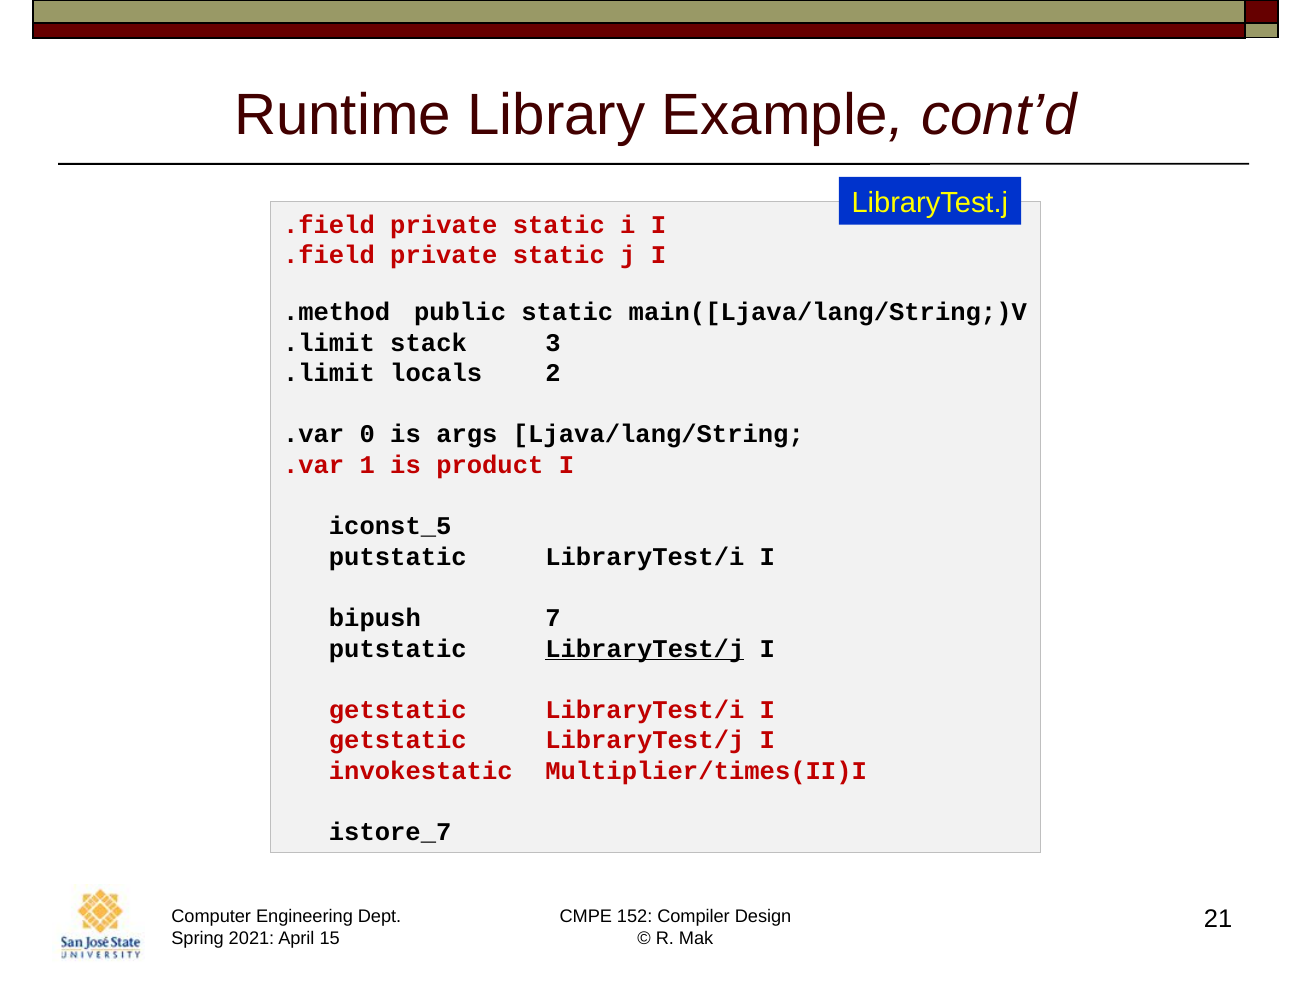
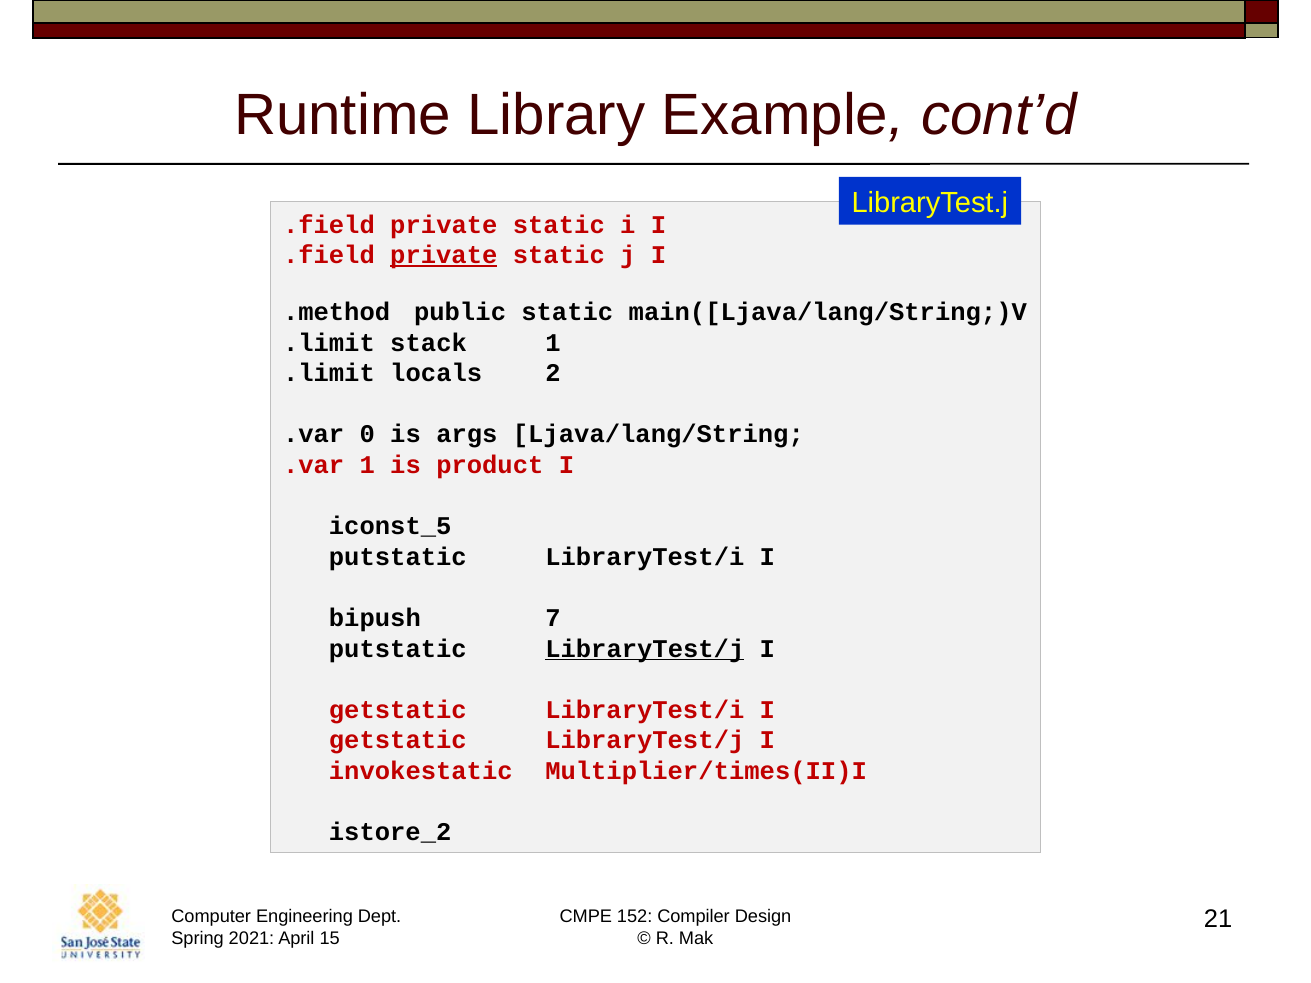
private at (444, 255) underline: none -> present
stack 3: 3 -> 1
istore_7: istore_7 -> istore_2
